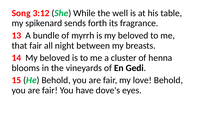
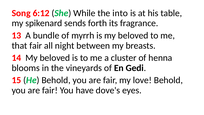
3:12: 3:12 -> 6:12
well: well -> into
